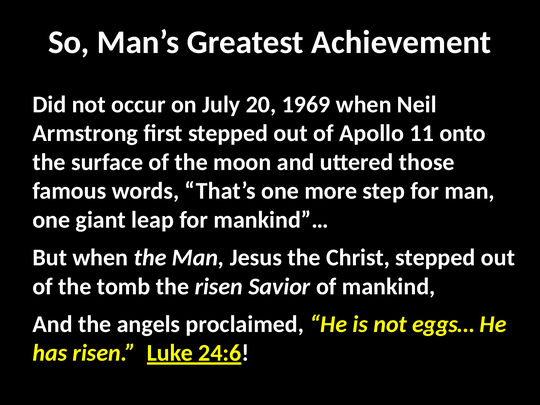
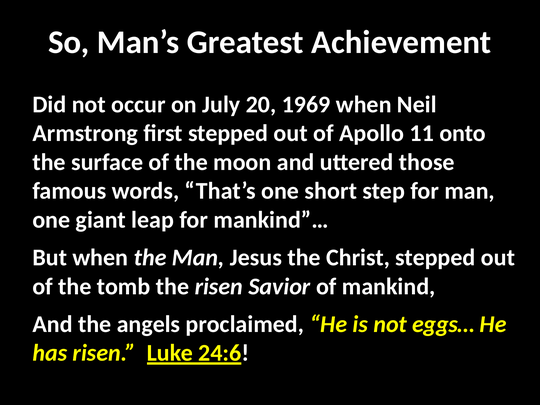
more: more -> short
